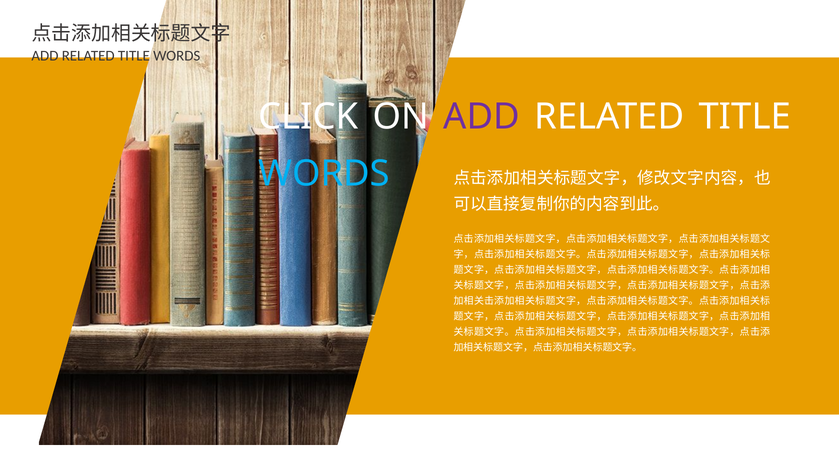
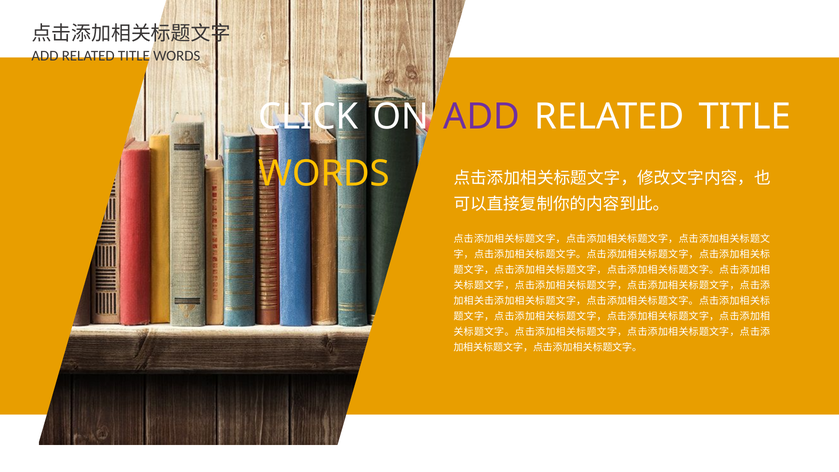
WORDS at (324, 174) colour: light blue -> yellow
